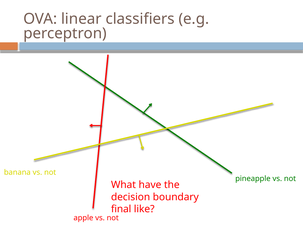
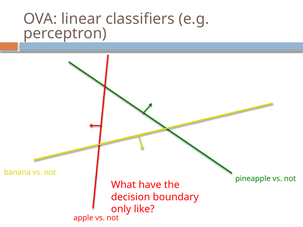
final: final -> only
